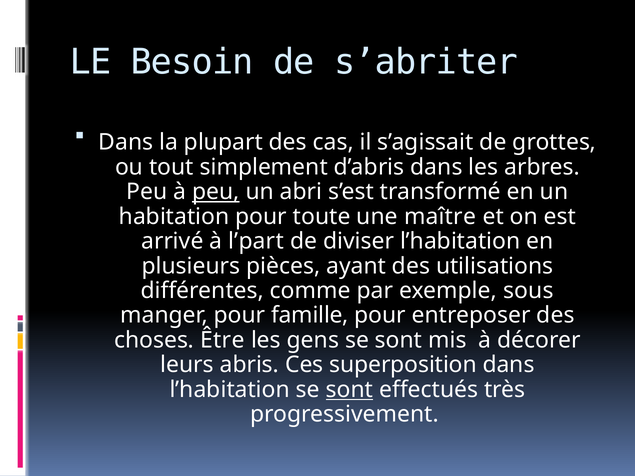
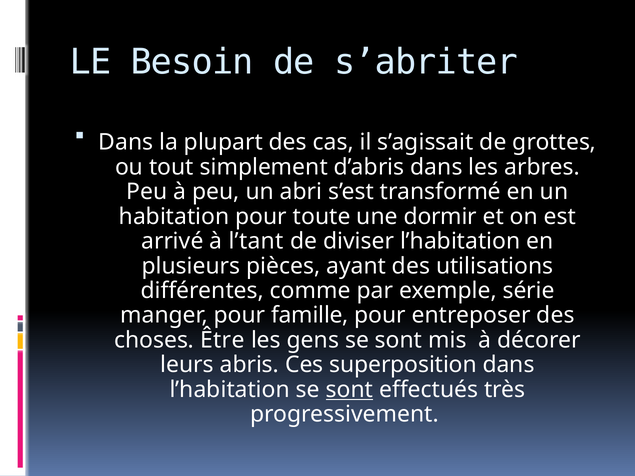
peu at (216, 192) underline: present -> none
maître: maître -> dormir
l’part: l’part -> l’tant
sous: sous -> série
